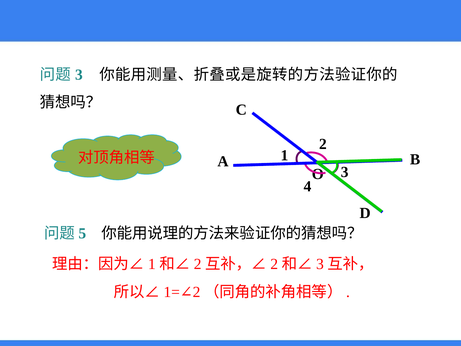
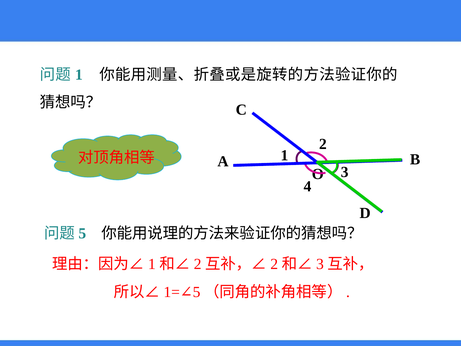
3 at (79, 75): 3 -> 1
2 at (197, 292): 2 -> 5
